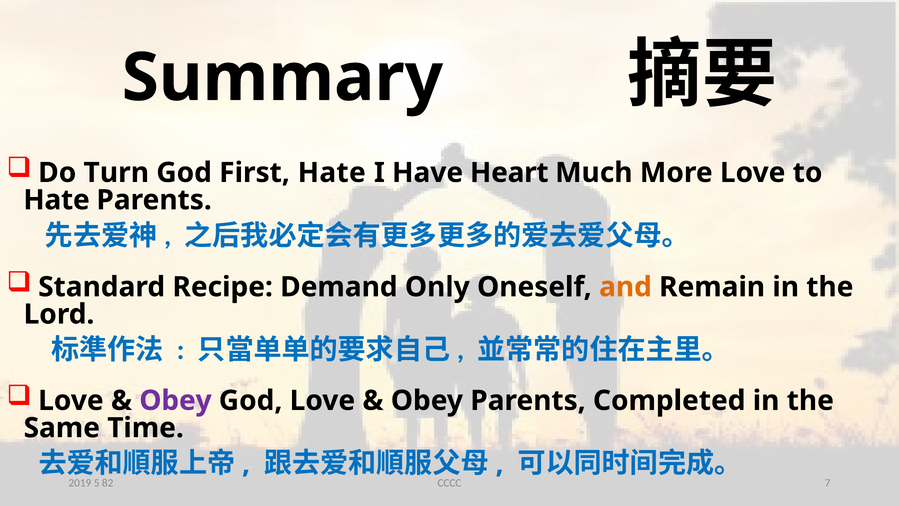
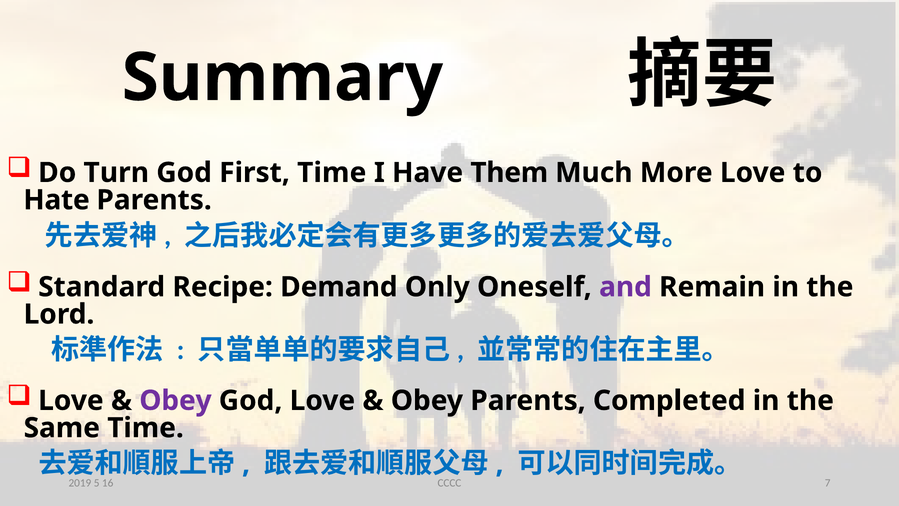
First Hate: Hate -> Time
Heart: Heart -> Them
and colour: orange -> purple
82: 82 -> 16
